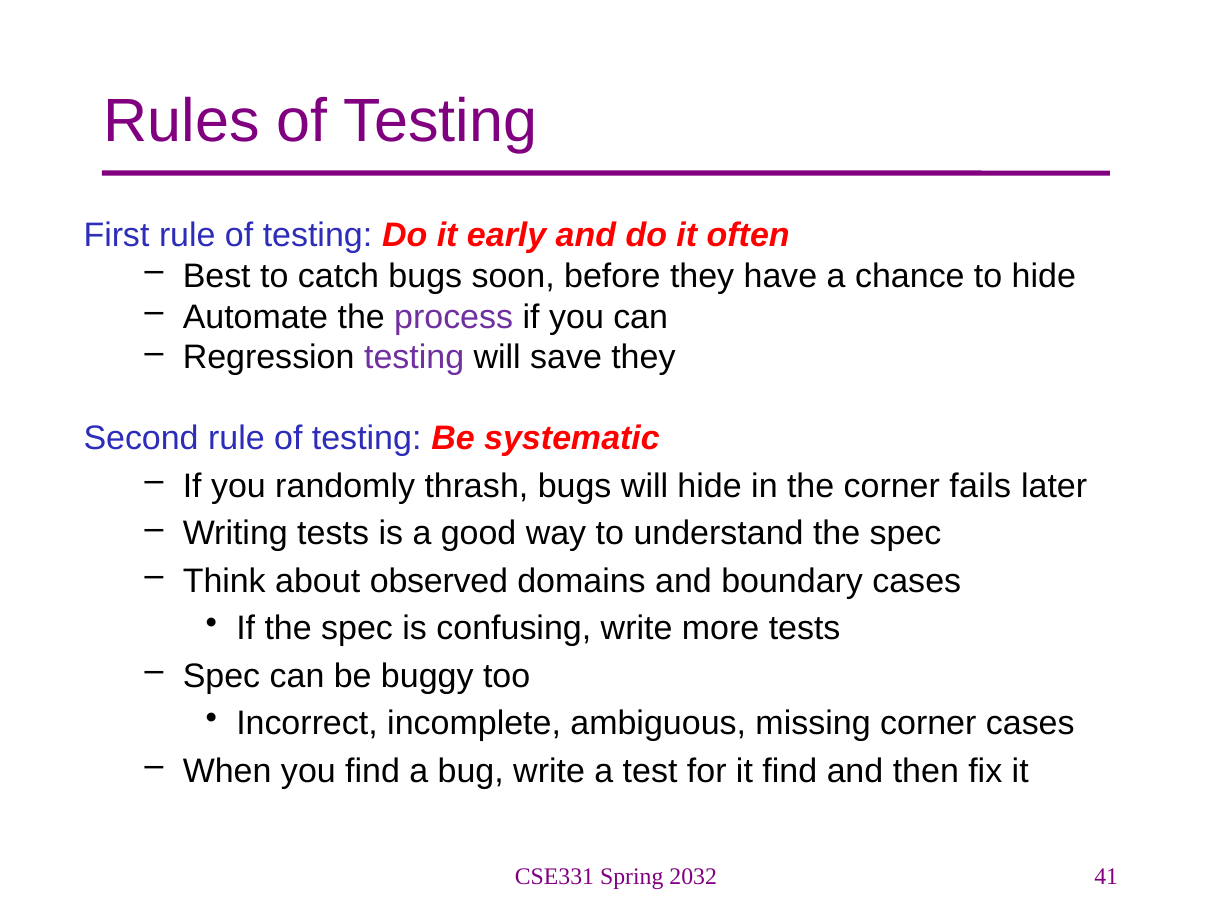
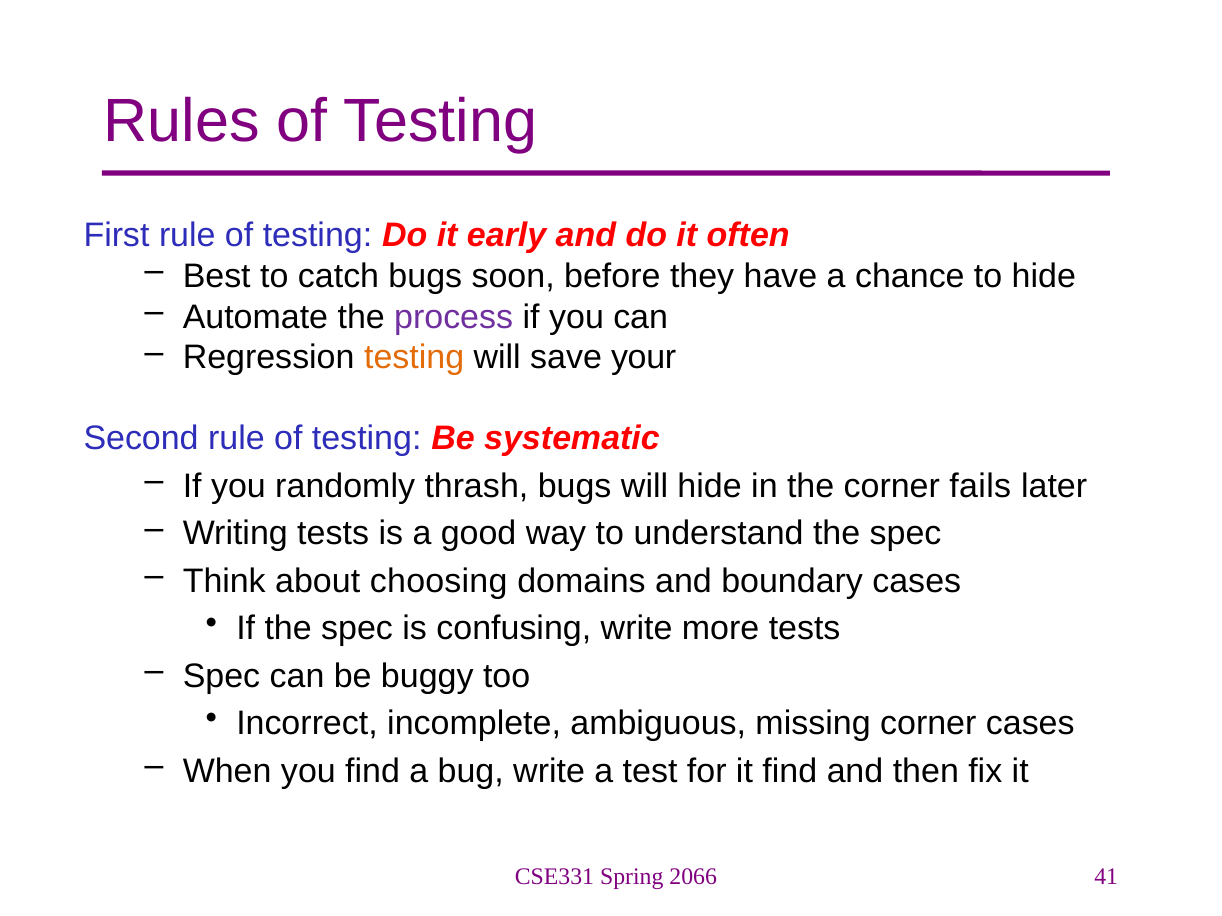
testing at (414, 358) colour: purple -> orange
save they: they -> your
observed: observed -> choosing
2032: 2032 -> 2066
